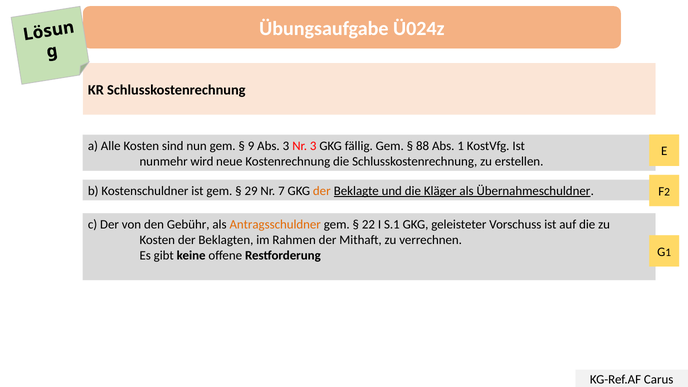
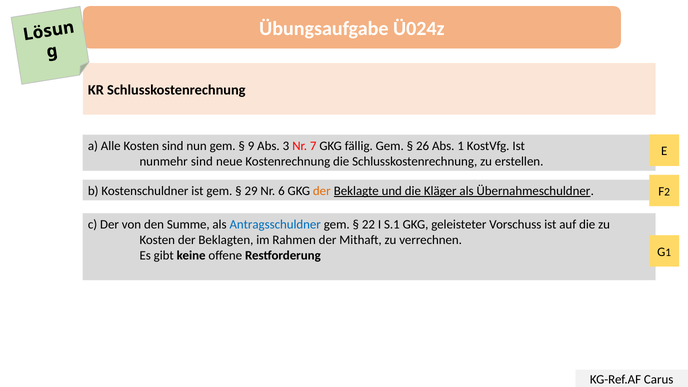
Nr 3: 3 -> 7
88: 88 -> 26
nunmehr wird: wird -> sind
7: 7 -> 6
Gebühr: Gebühr -> Summe
Antragsschuldner colour: orange -> blue
